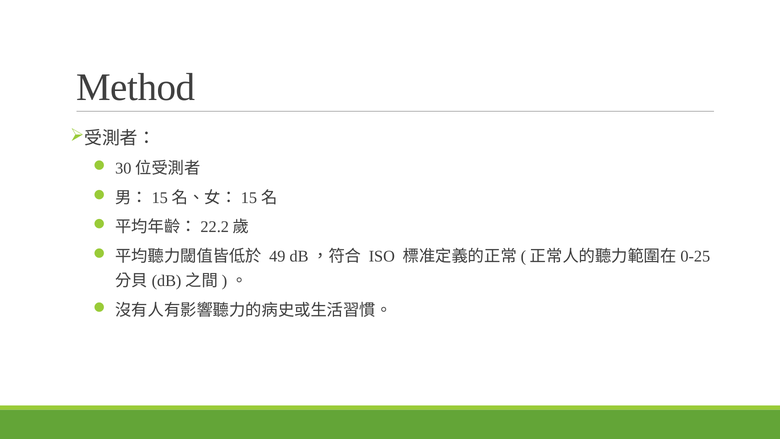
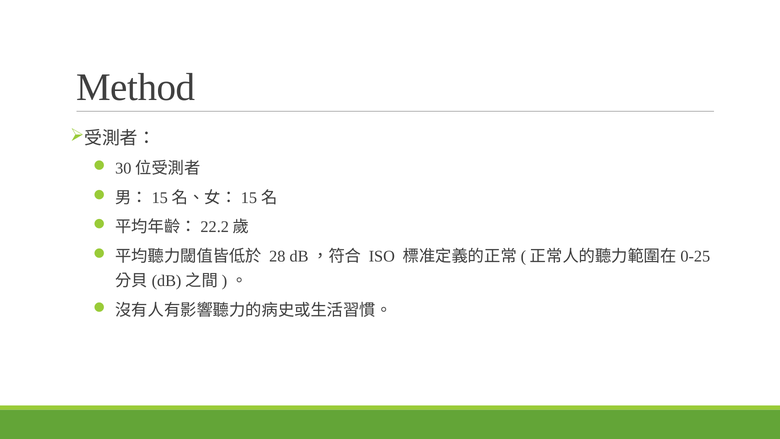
49: 49 -> 28
